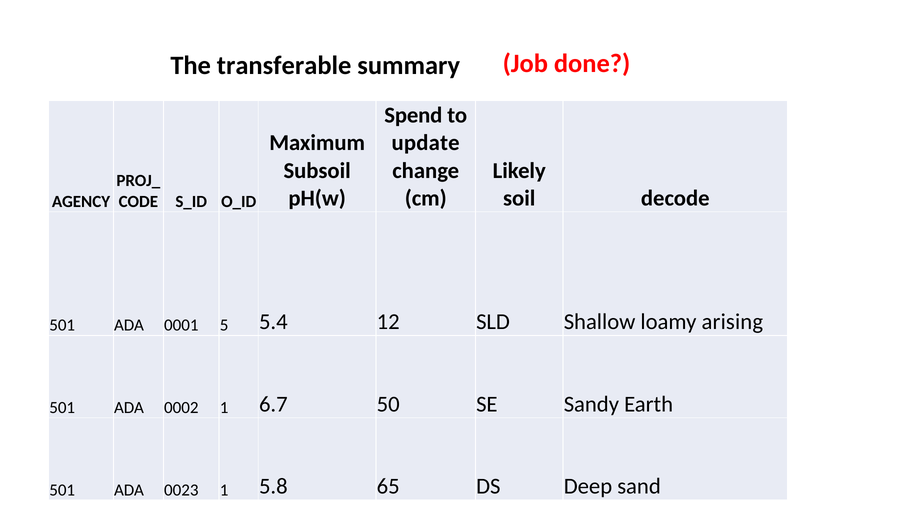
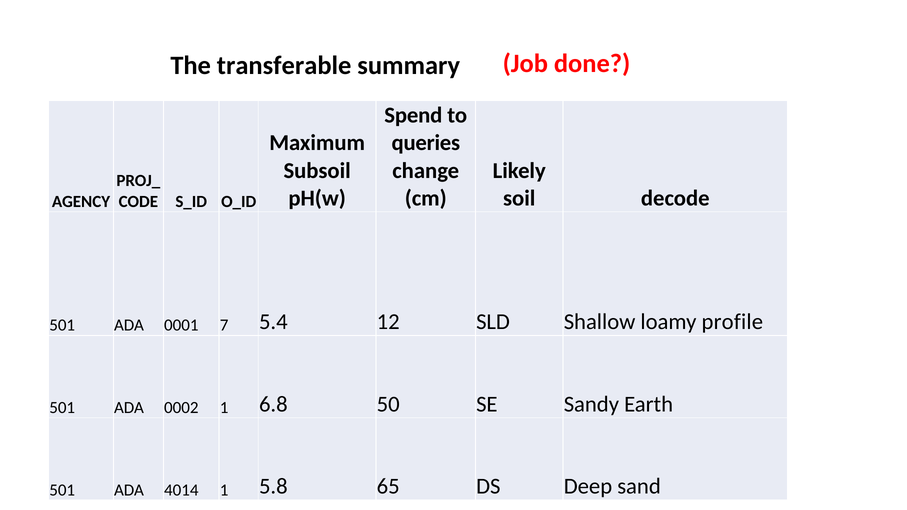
update: update -> queries
5: 5 -> 7
arising: arising -> profile
6.7: 6.7 -> 6.8
0023: 0023 -> 4014
